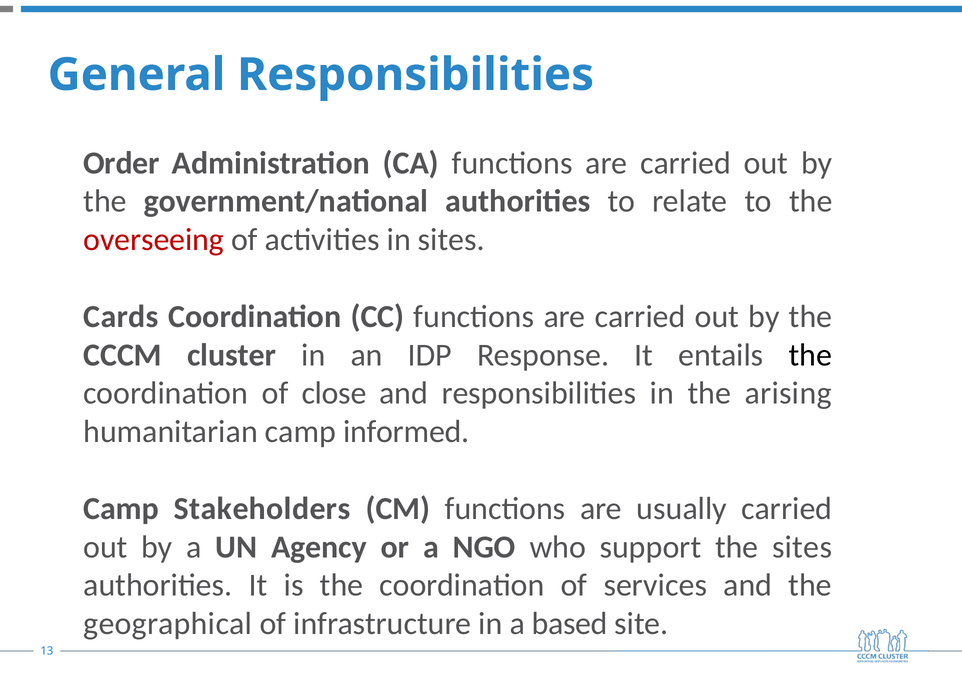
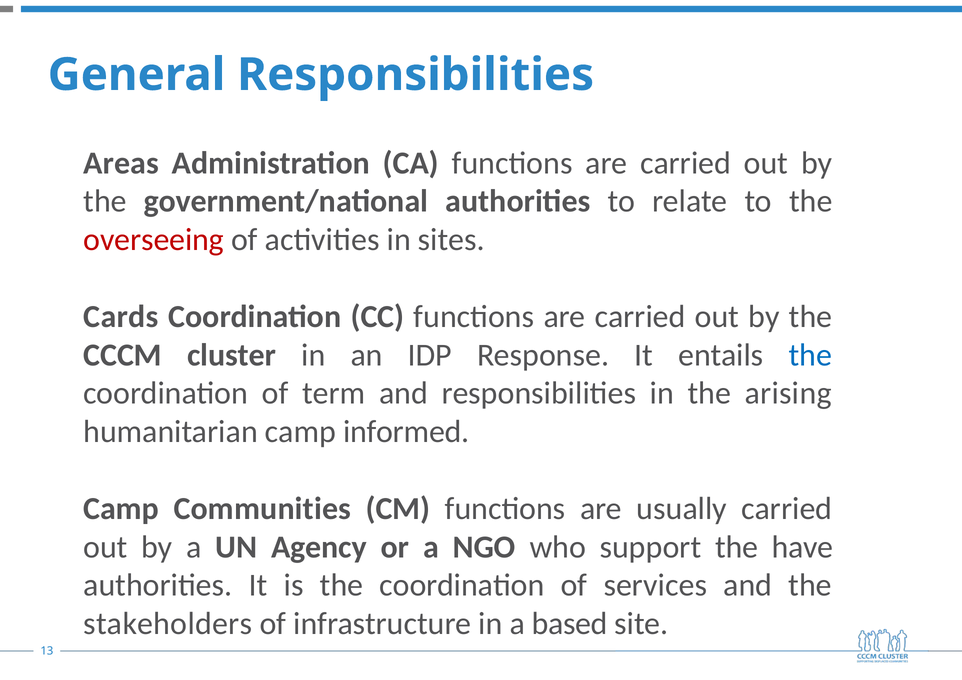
Order: Order -> Areas
the at (810, 355) colour: black -> blue
close: close -> term
Stakeholders: Stakeholders -> Communities
the sites: sites -> have
geographical: geographical -> stakeholders
